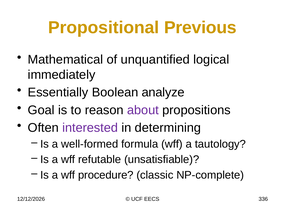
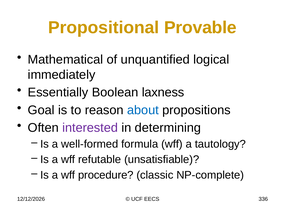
Previous: Previous -> Provable
analyze: analyze -> laxness
about colour: purple -> blue
